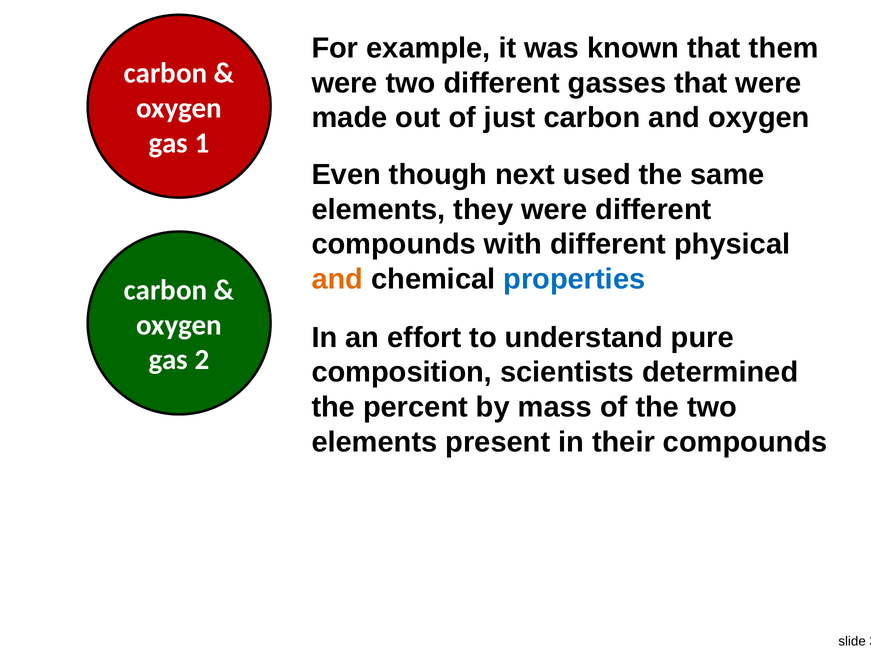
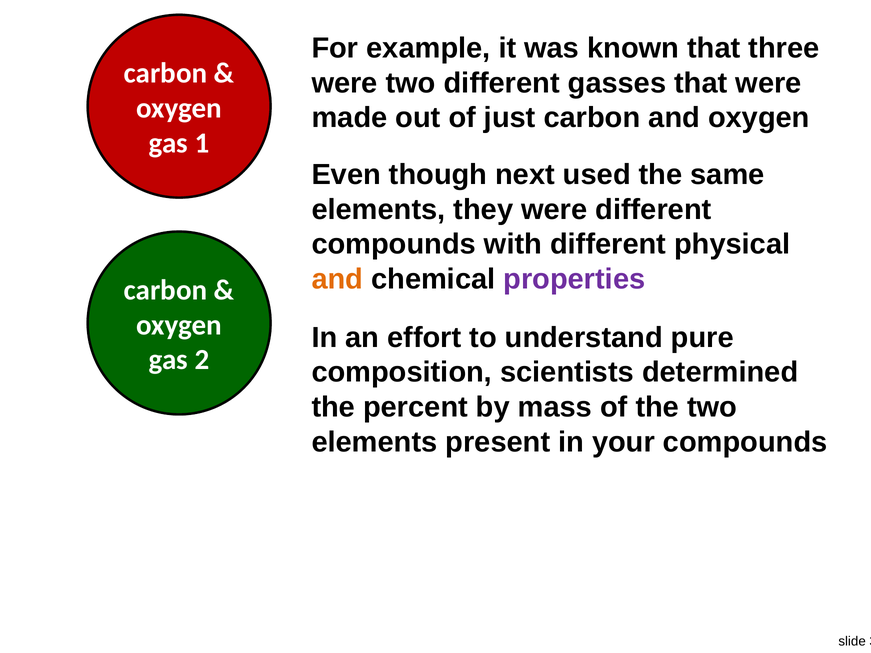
them: them -> three
properties colour: blue -> purple
their: their -> your
